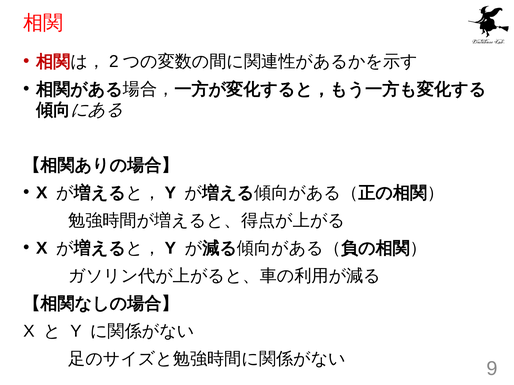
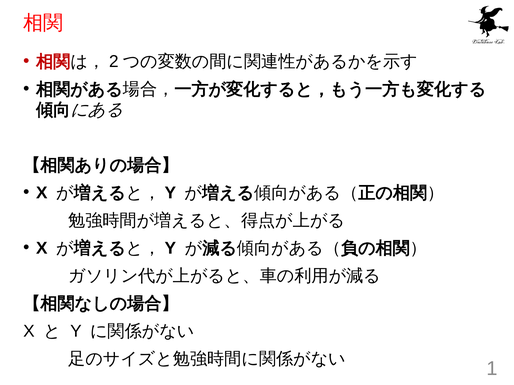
9: 9 -> 1
